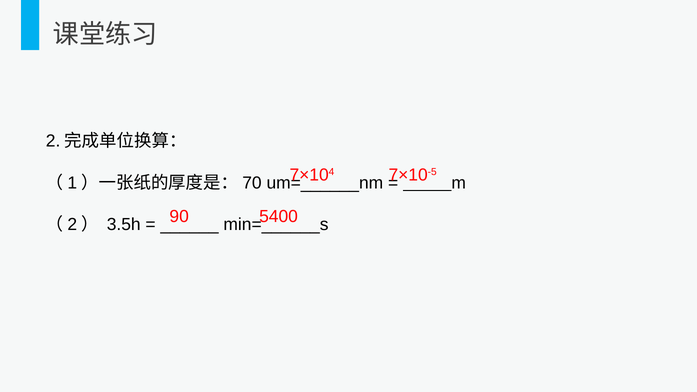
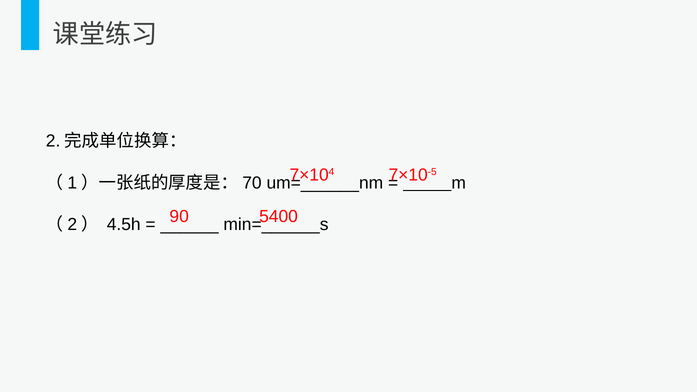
3.5h: 3.5h -> 4.5h
